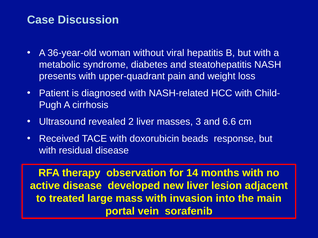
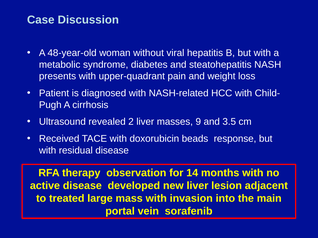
36-year-old: 36-year-old -> 48-year-old
3: 3 -> 9
6.6: 6.6 -> 3.5
